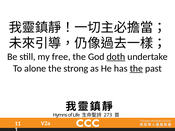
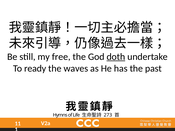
alone: alone -> ready
strong: strong -> waves
the at (136, 69) underline: present -> none
